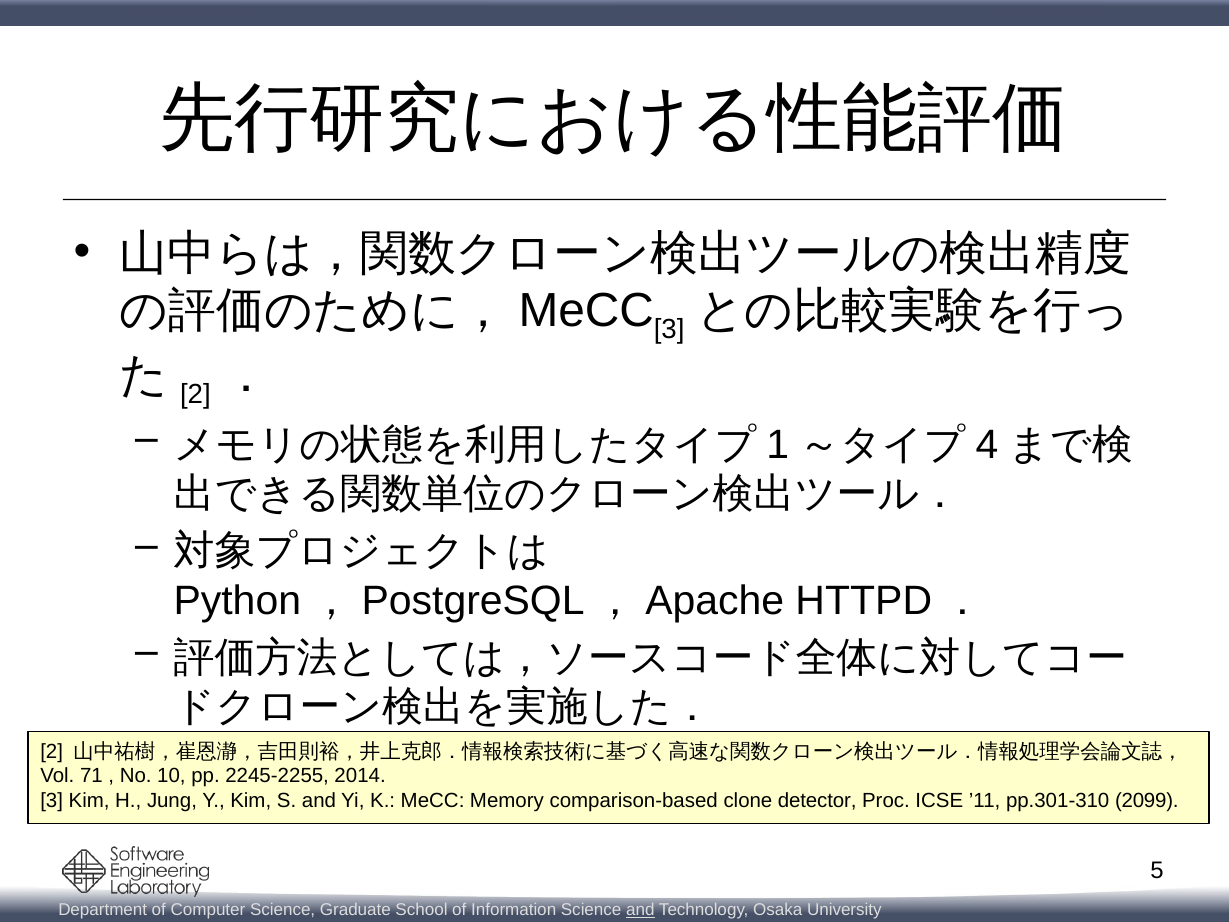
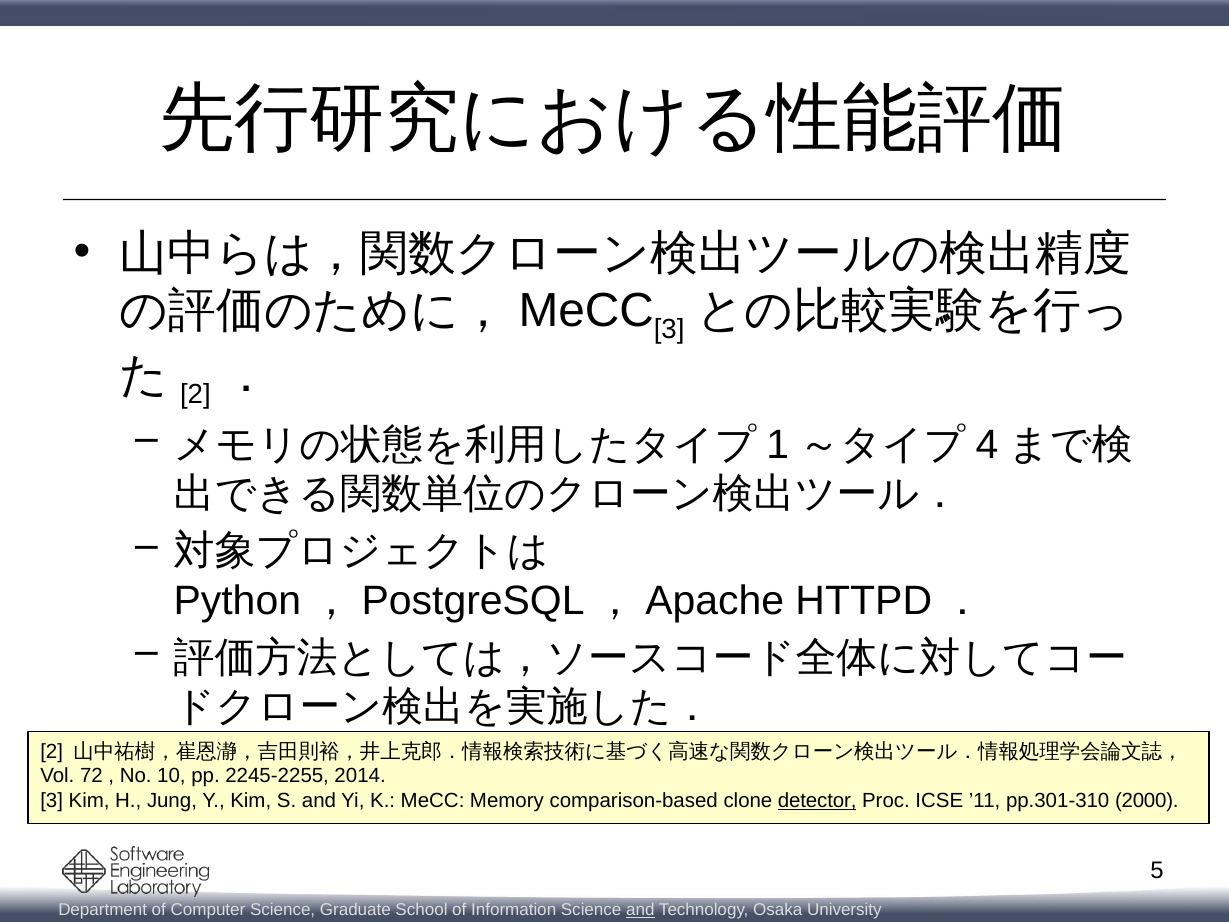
71: 71 -> 72
detector underline: none -> present
2099: 2099 -> 2000
